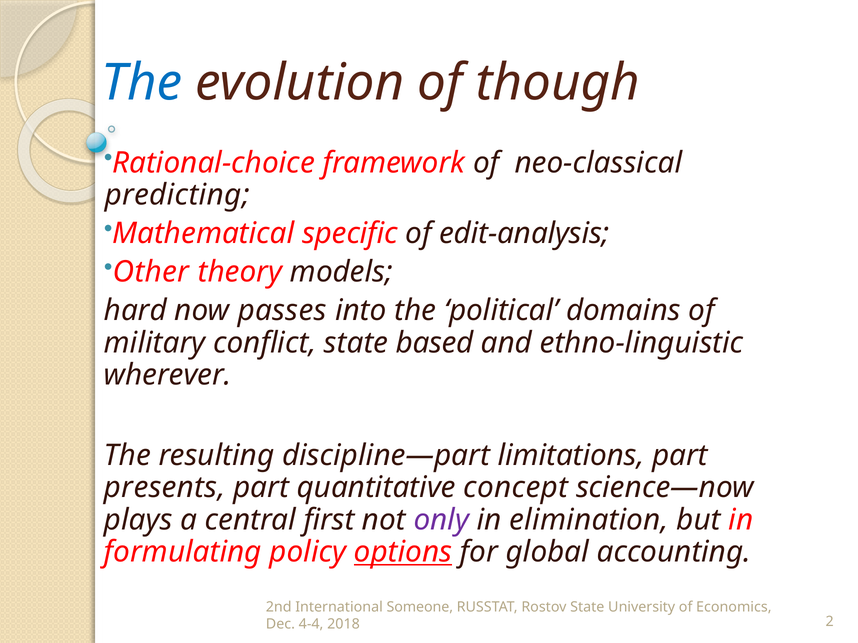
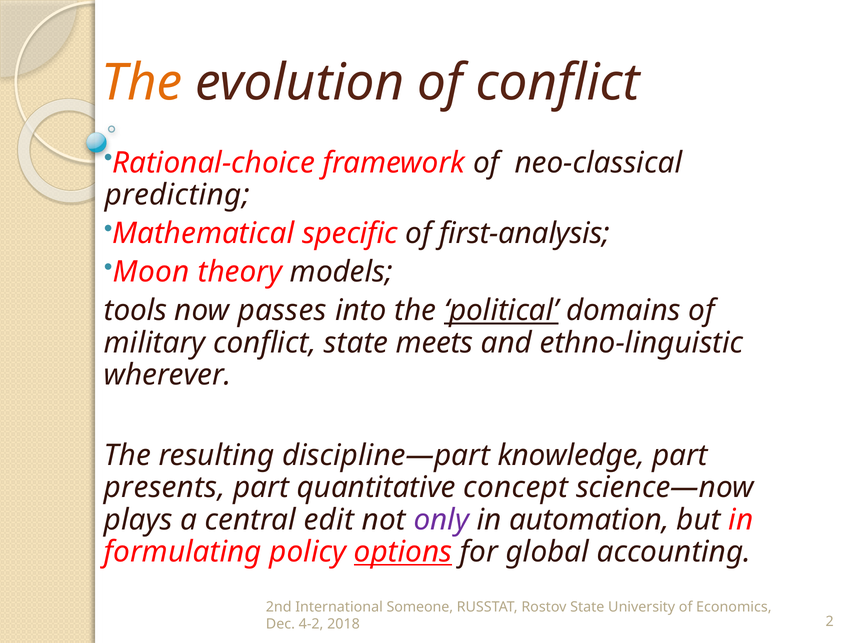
The at (142, 83) colour: blue -> orange
of though: though -> conflict
edit-analysis: edit-analysis -> first-analysis
Other: Other -> Moon
hard: hard -> tools
political underline: none -> present
based: based -> meets
limitations: limitations -> knowledge
first: first -> edit
elimination: elimination -> automation
4-4: 4-4 -> 4-2
